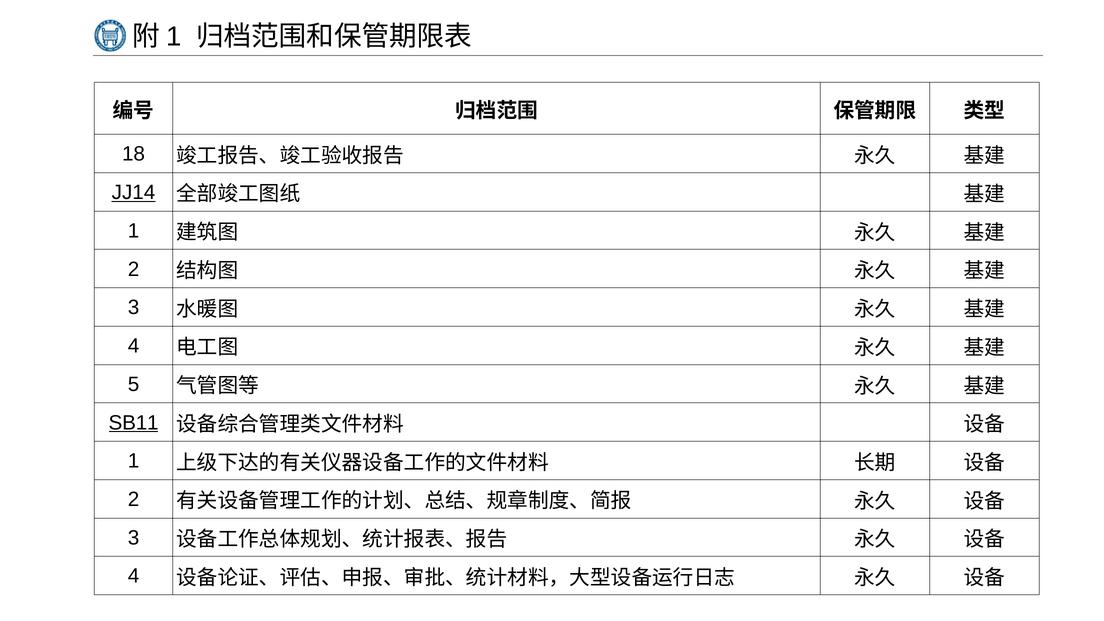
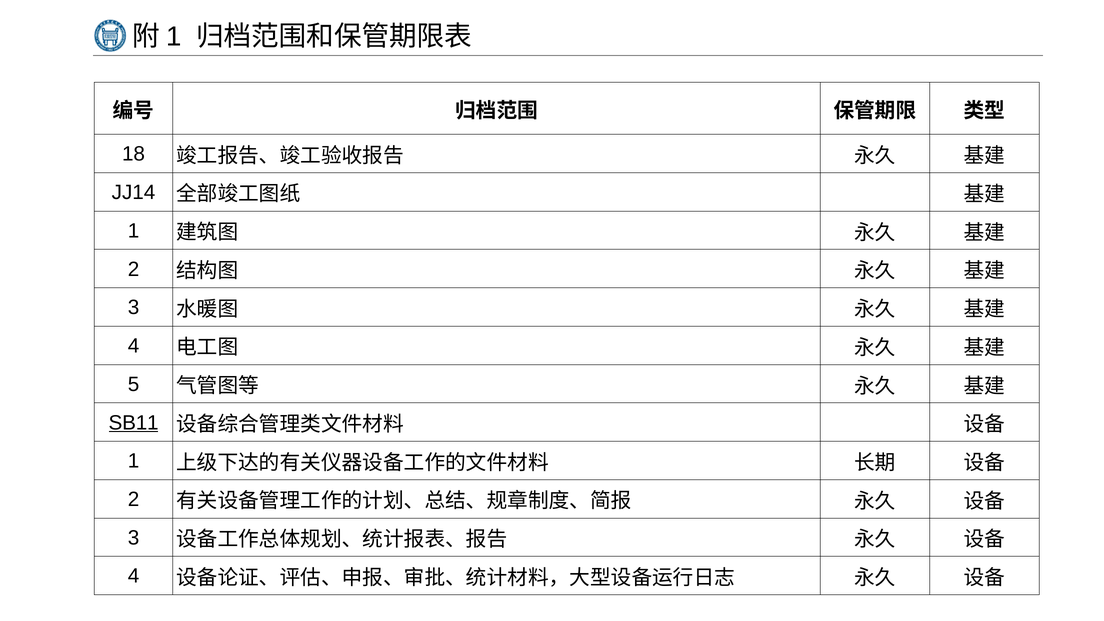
JJ14 underline: present -> none
